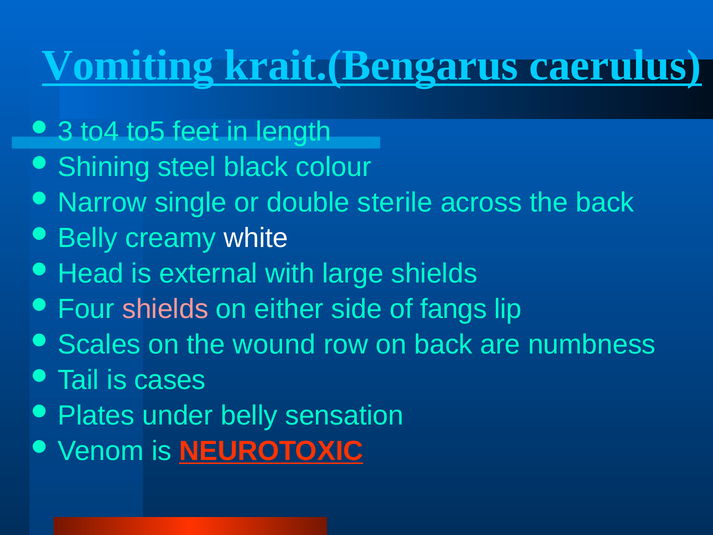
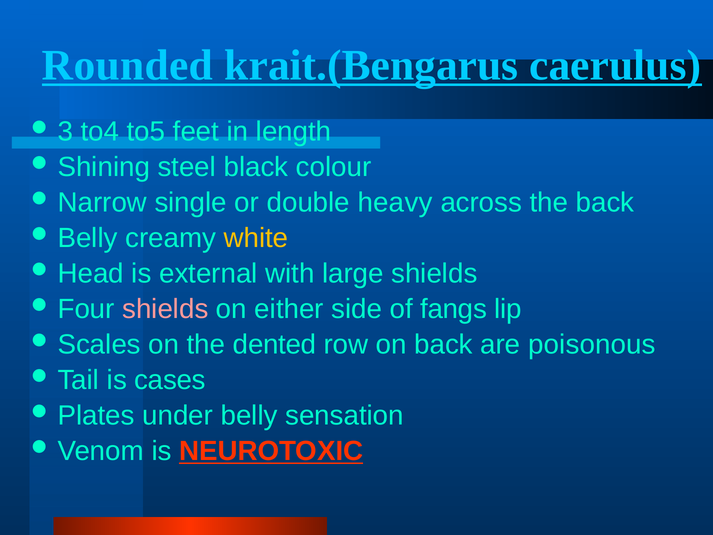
Vomiting: Vomiting -> Rounded
sterile: sterile -> heavy
white colour: white -> yellow
wound: wound -> dented
numbness: numbness -> poisonous
